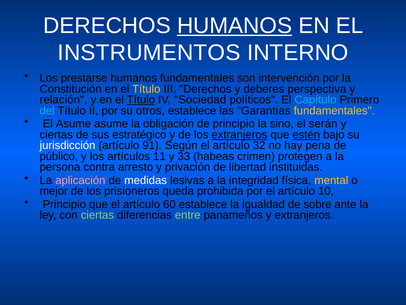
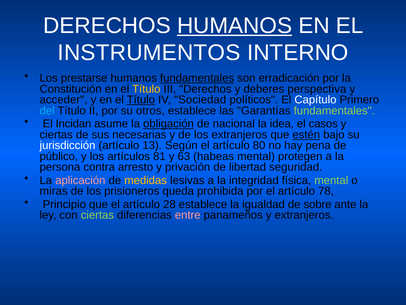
fundamentales at (197, 78) underline: none -> present
intervención: intervención -> erradicación
relación: relación -> acceder
Capítulo colour: light blue -> white
fundamentales at (334, 111) colour: yellow -> light green
El Asume: Asume -> Incidan
obligación underline: none -> present
de principio: principio -> nacional
sino: sino -> idea
serán: serán -> casos
estratégico: estratégico -> necesarias
extranjeros at (239, 134) underline: present -> none
91: 91 -> 13
32: 32 -> 80
11: 11 -> 81
33: 33 -> 63
habeas crimen: crimen -> mental
instituidas: instituidas -> seguridad
medidas colour: white -> yellow
mental at (331, 180) colour: yellow -> light green
mejor: mejor -> miras
10: 10 -> 78
60: 60 -> 28
entre colour: light green -> pink
